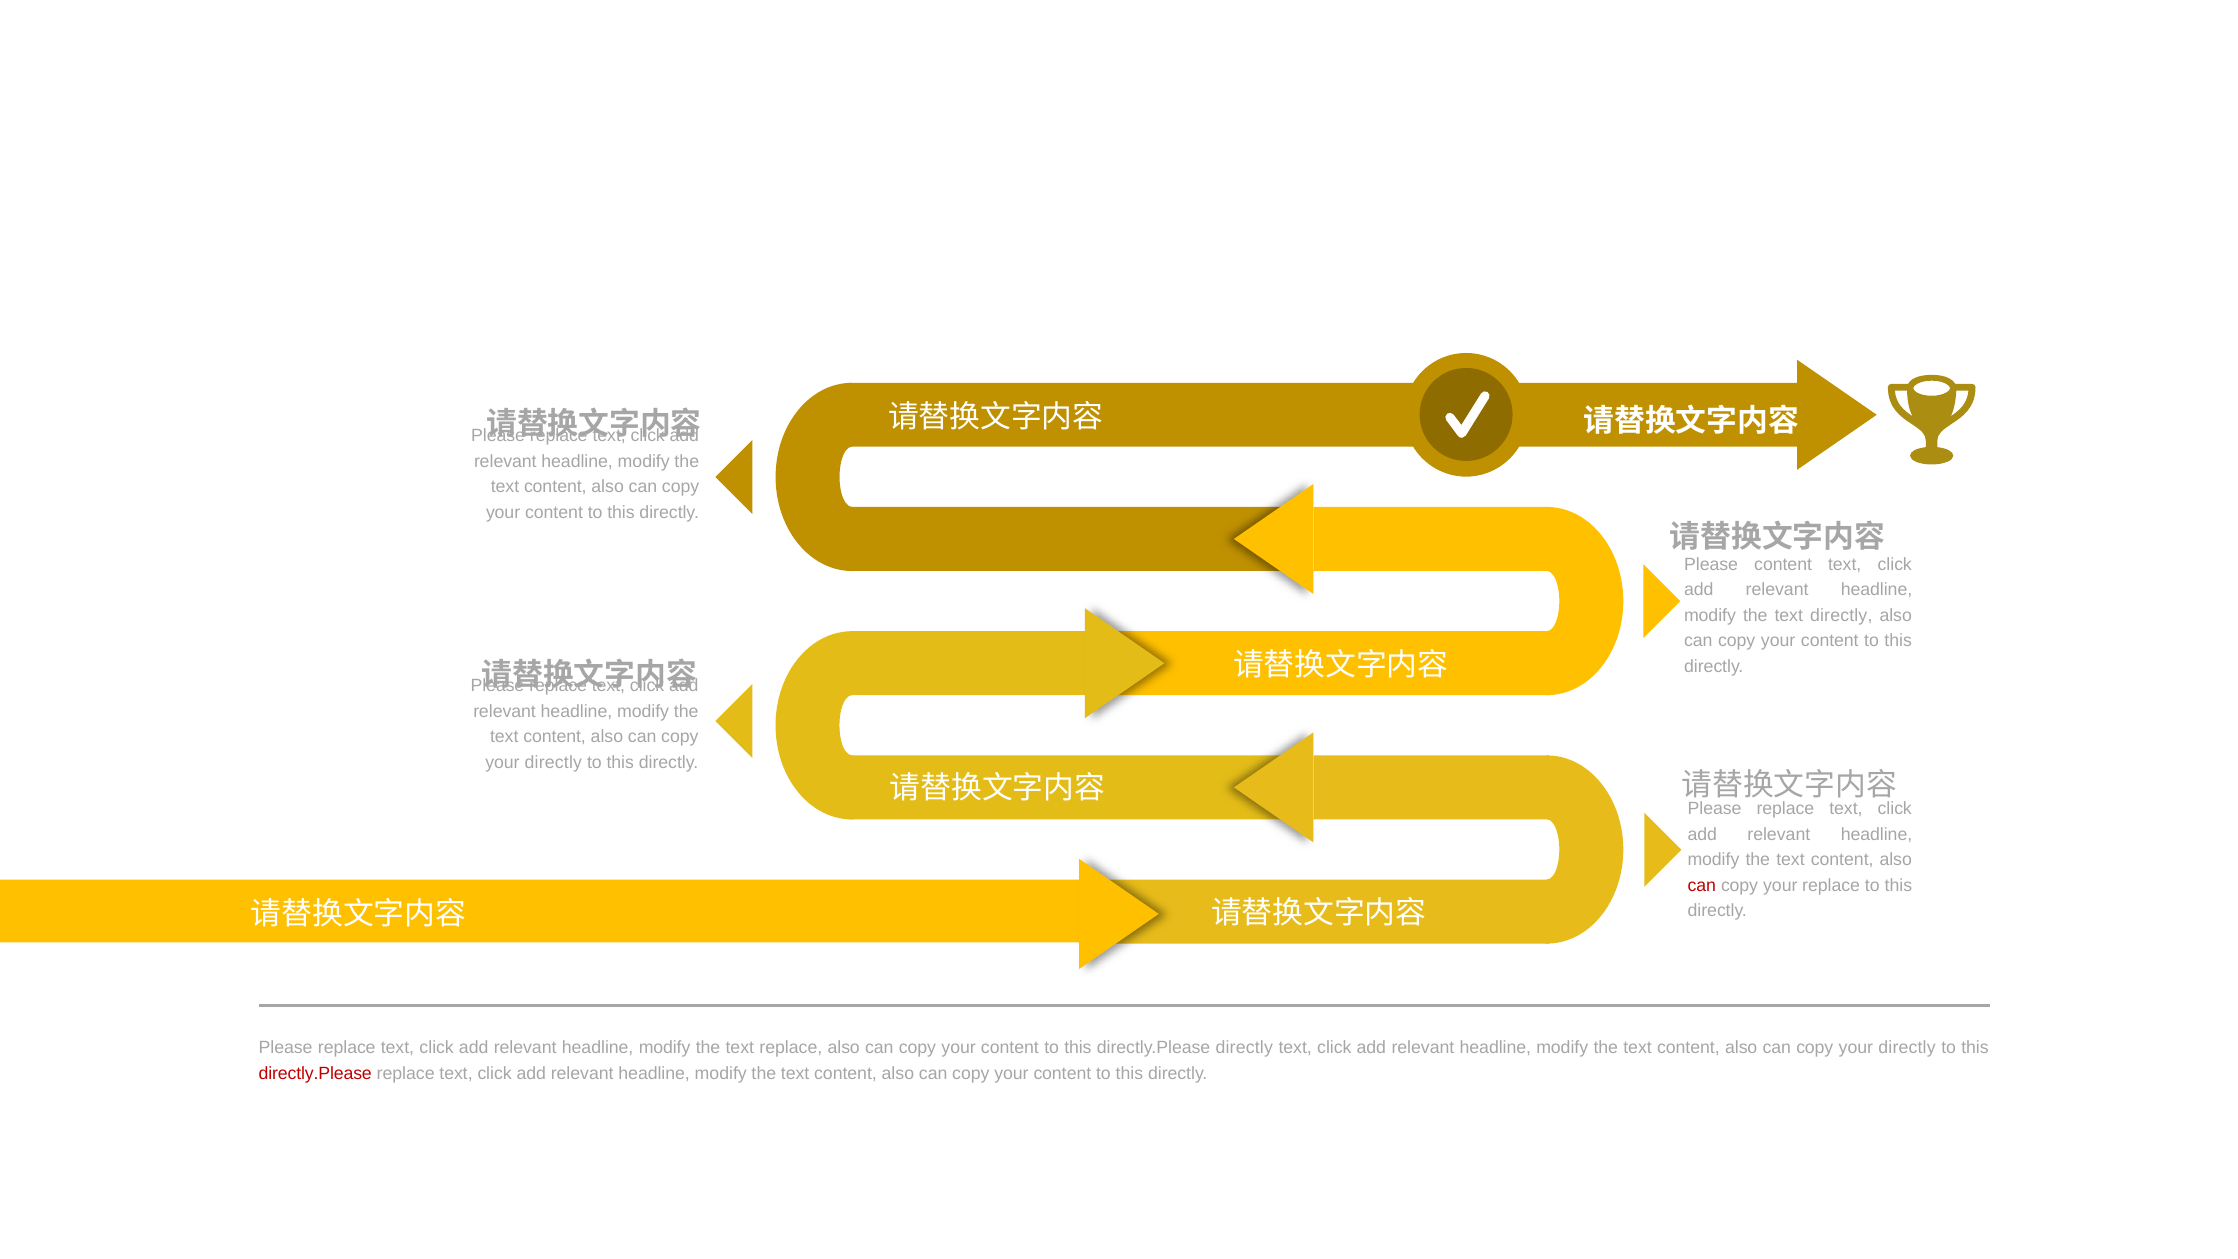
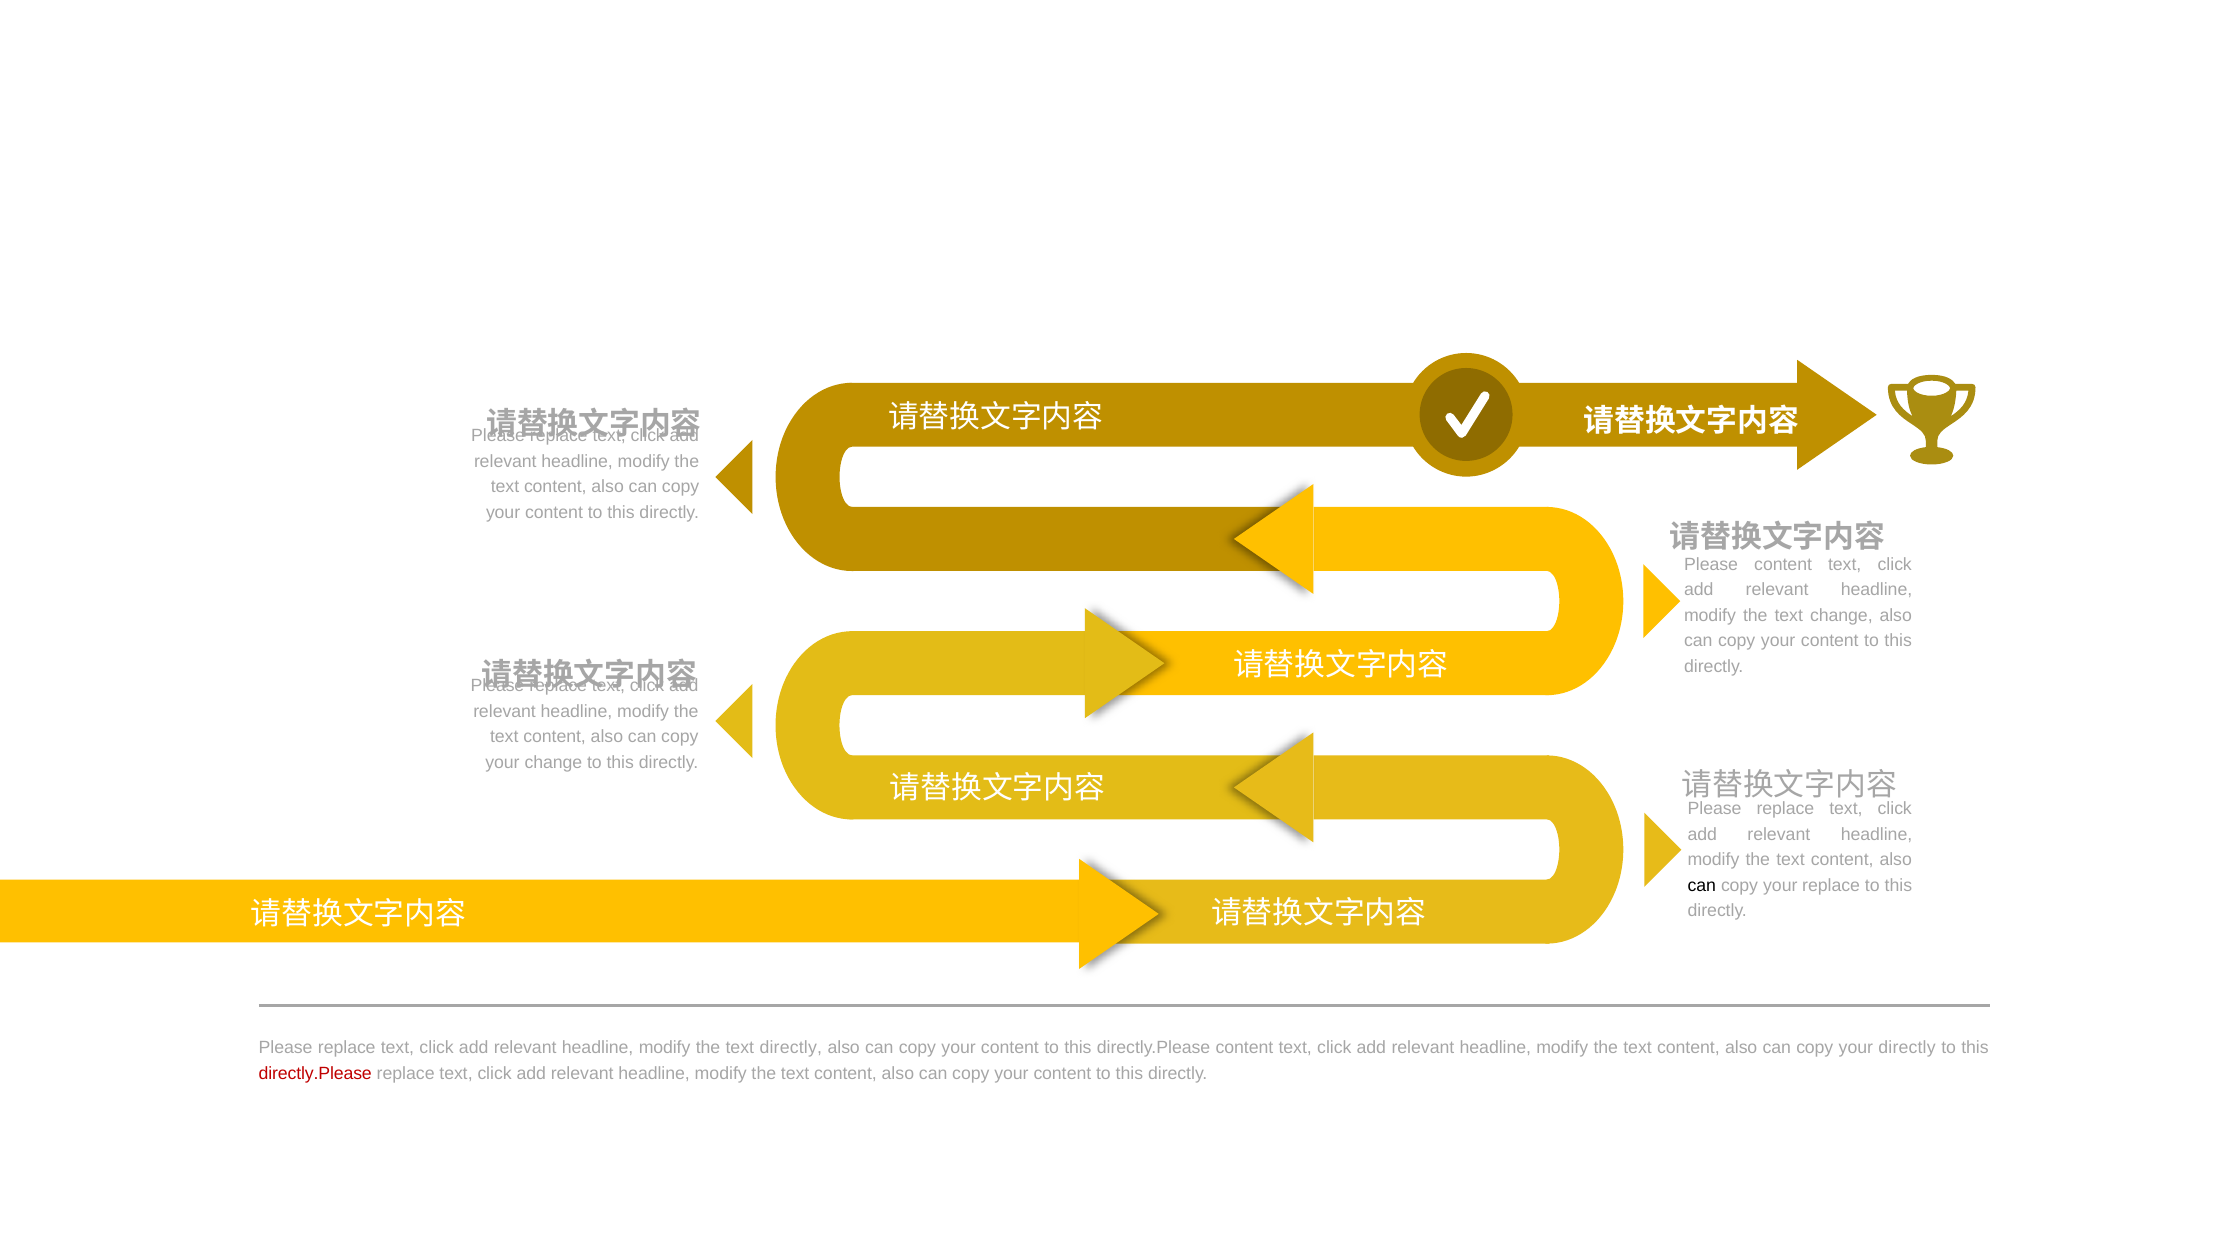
text directly: directly -> change
directly at (553, 762): directly -> change
can at (1702, 886) colour: red -> black
text replace: replace -> directly
directly.Please directly: directly -> content
